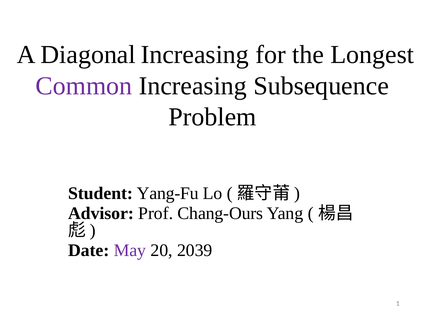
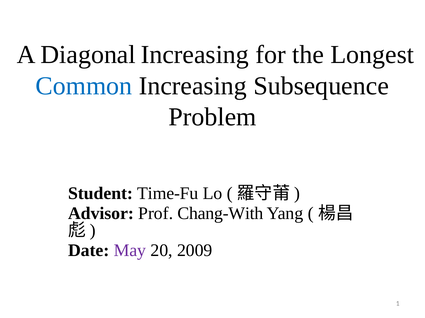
Common colour: purple -> blue
Yang-Fu: Yang-Fu -> Time-Fu
Chang-Ours: Chang-Ours -> Chang-With
2039: 2039 -> 2009
